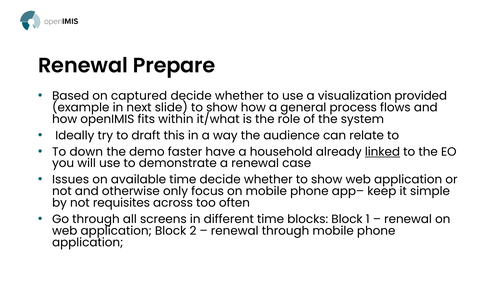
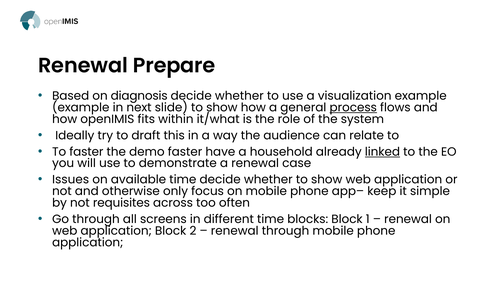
captured: captured -> diagnosis
visualization provided: provided -> example
process underline: none -> present
To down: down -> faster
